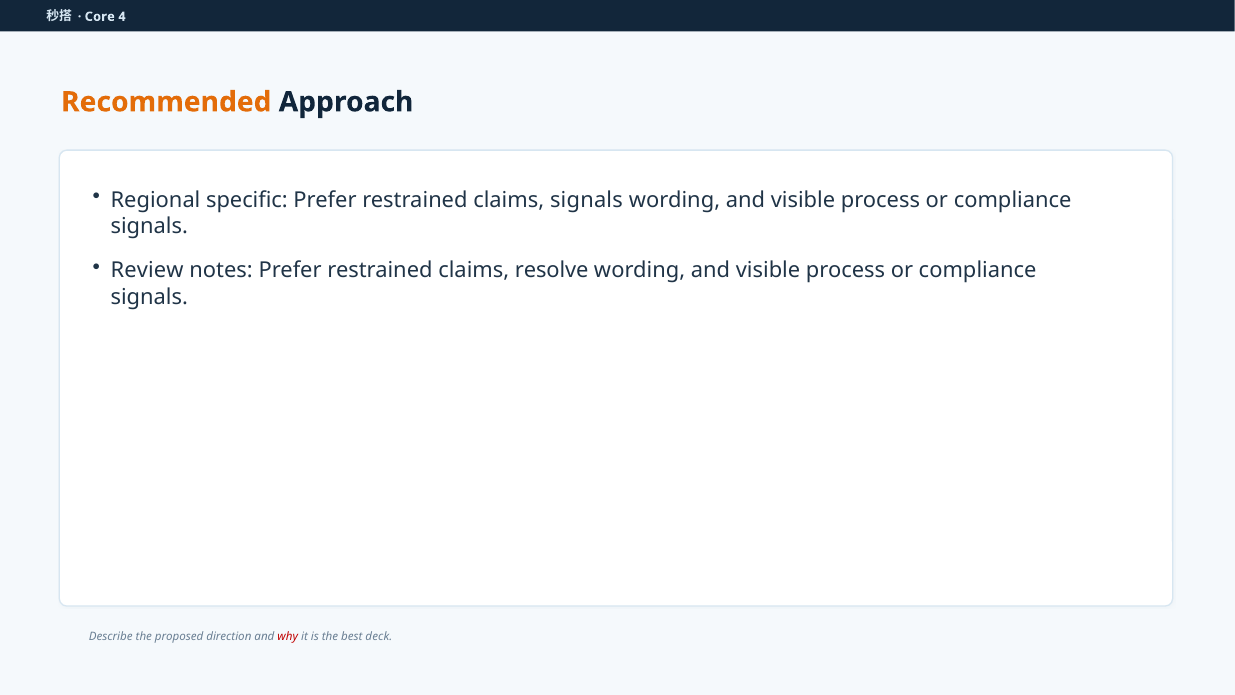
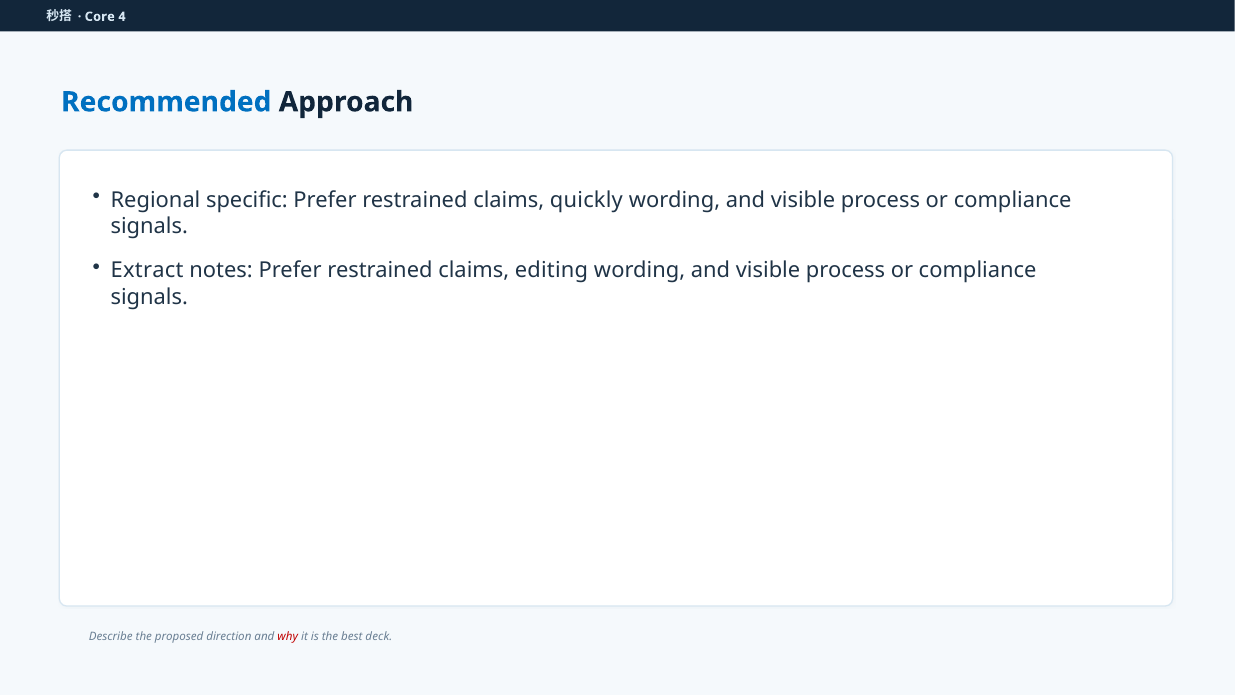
Recommended colour: orange -> blue
claims signals: signals -> quickly
Review: Review -> Extract
resolve: resolve -> editing
